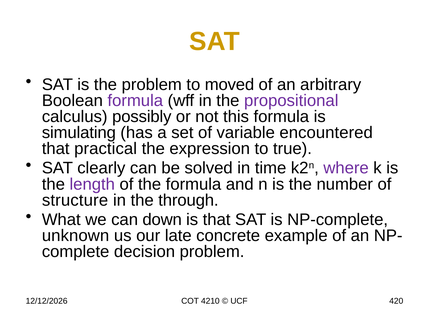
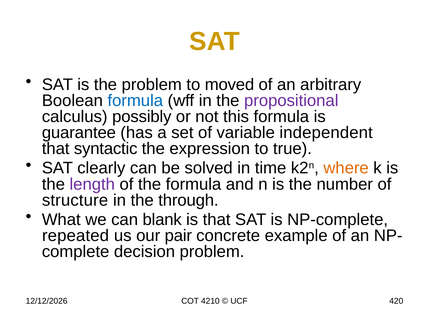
formula at (135, 101) colour: purple -> blue
simulating: simulating -> guarantee
encountered: encountered -> independent
practical: practical -> syntactic
where colour: purple -> orange
down: down -> blank
unknown: unknown -> repeated
late: late -> pair
